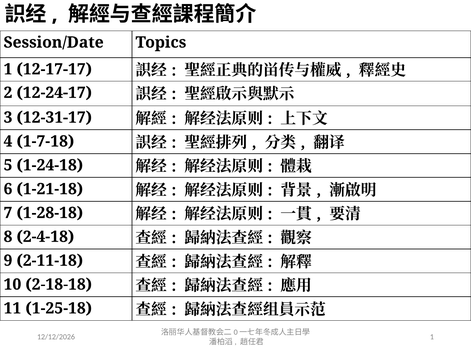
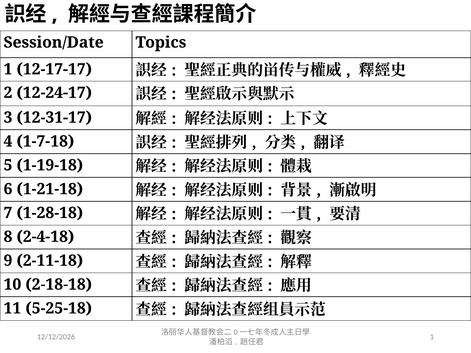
1-24-18: 1-24-18 -> 1-19-18
1-25-18: 1-25-18 -> 5-25-18
